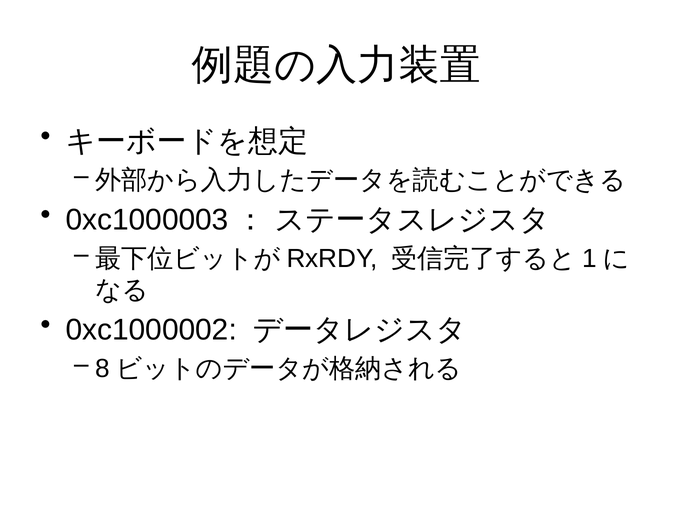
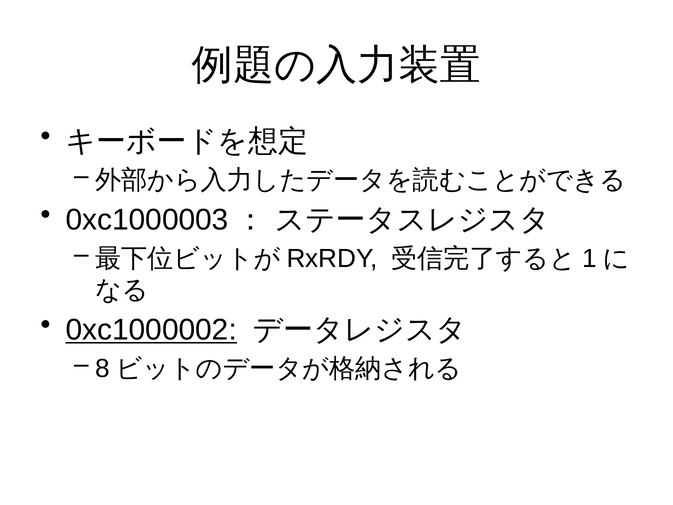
0xc1000002 underline: none -> present
